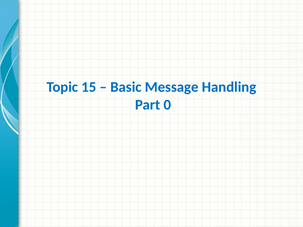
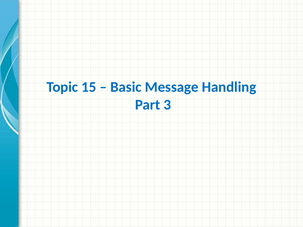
0: 0 -> 3
